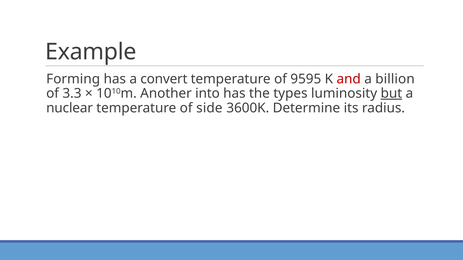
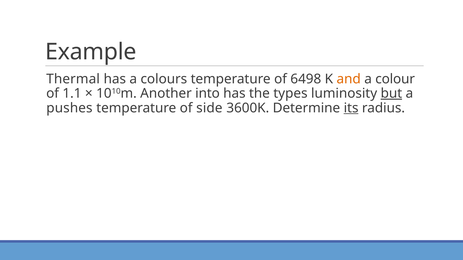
Forming: Forming -> Thermal
convert: convert -> colours
9595: 9595 -> 6498
and colour: red -> orange
billion: billion -> colour
3.3: 3.3 -> 1.1
nuclear: nuclear -> pushes
its underline: none -> present
